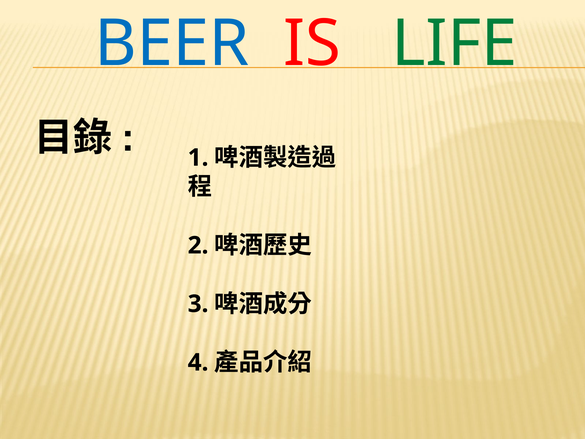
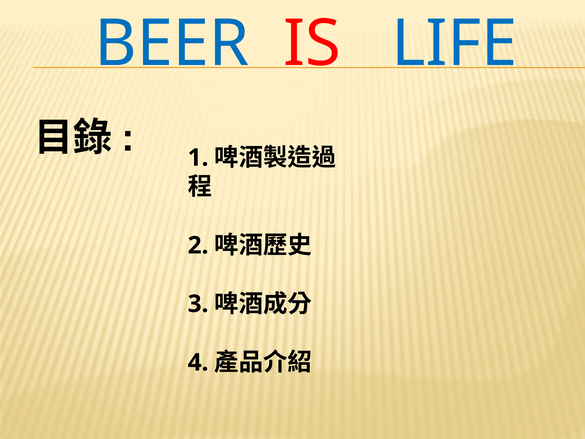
LIFE colour: green -> blue
